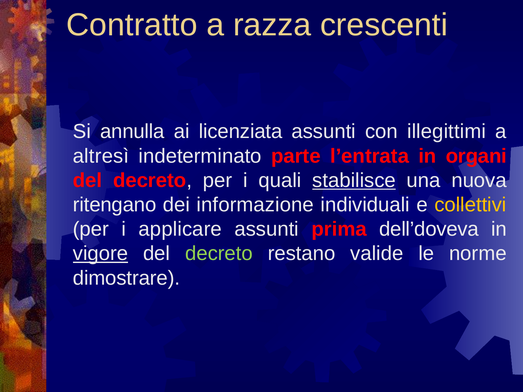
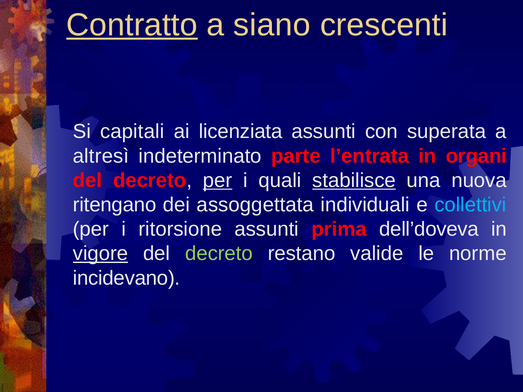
Contratto underline: none -> present
razza: razza -> siano
annulla: annulla -> capitali
illegittimi: illegittimi -> superata
per at (218, 180) underline: none -> present
informazione: informazione -> assoggettata
collettivi colour: yellow -> light blue
applicare: applicare -> ritorsione
dimostrare: dimostrare -> incidevano
